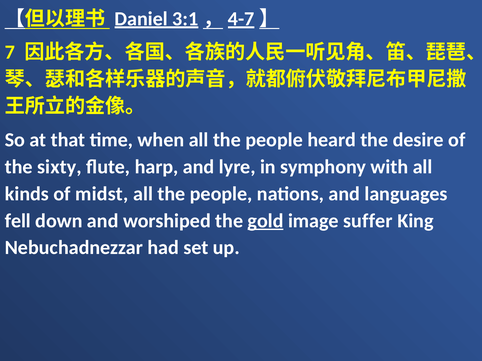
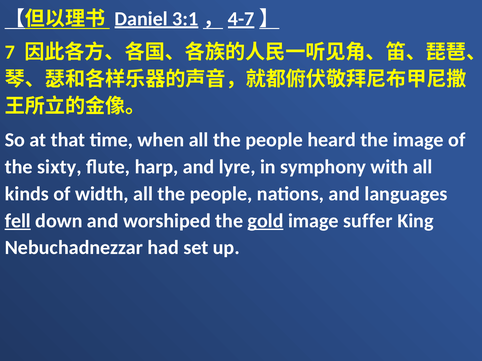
the desire: desire -> image
midst: midst -> width
fell underline: none -> present
